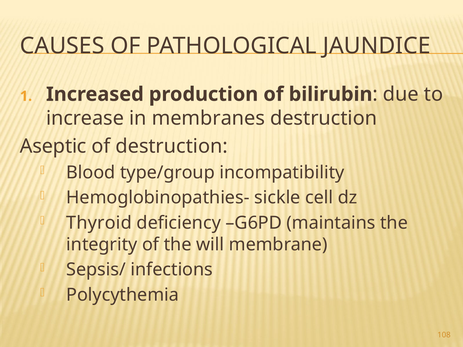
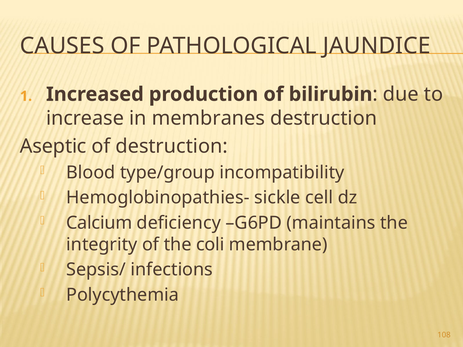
Thyroid: Thyroid -> Calcium
will: will -> coli
